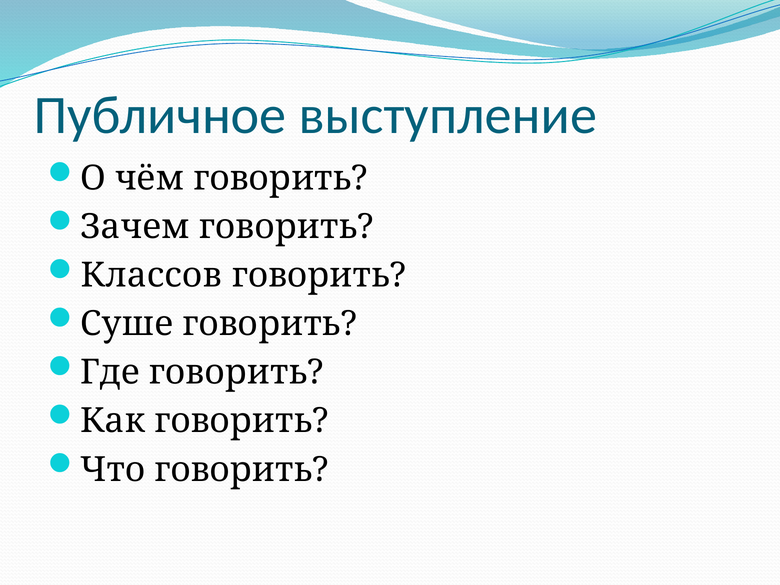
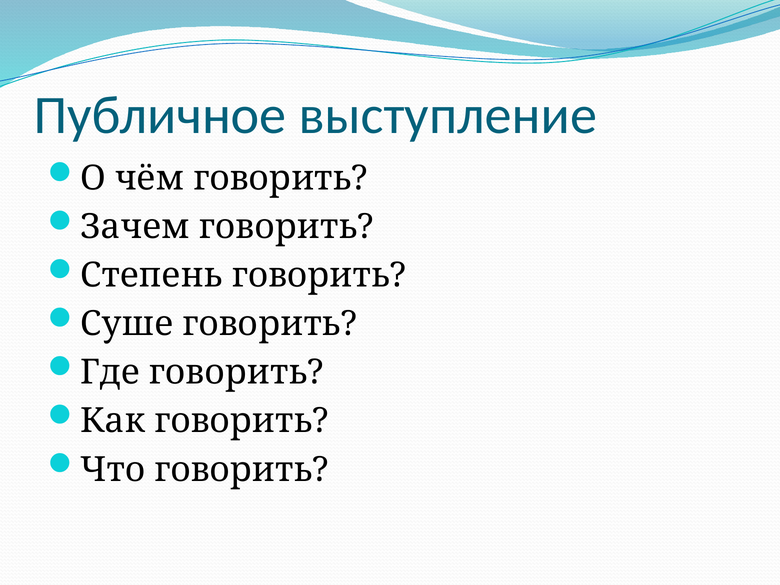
Классов: Классов -> Степень
